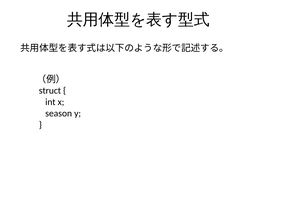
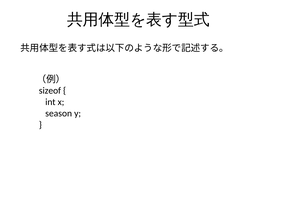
struct: struct -> sizeof
